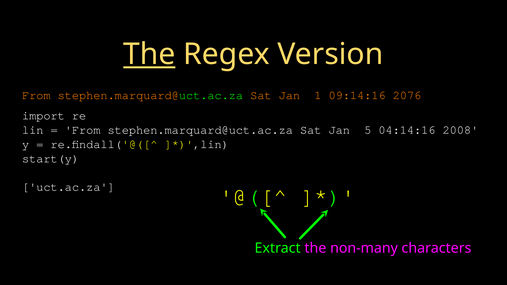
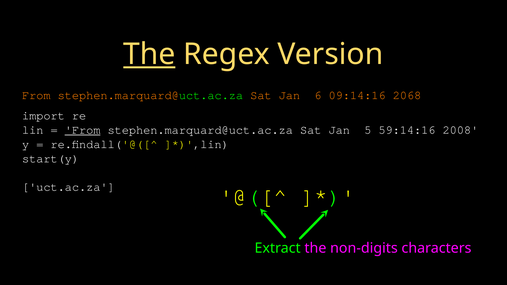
1: 1 -> 6
2076: 2076 -> 2068
From at (83, 130) underline: none -> present
04:14:16: 04:14:16 -> 59:14:16
non-many: non-many -> non-digits
